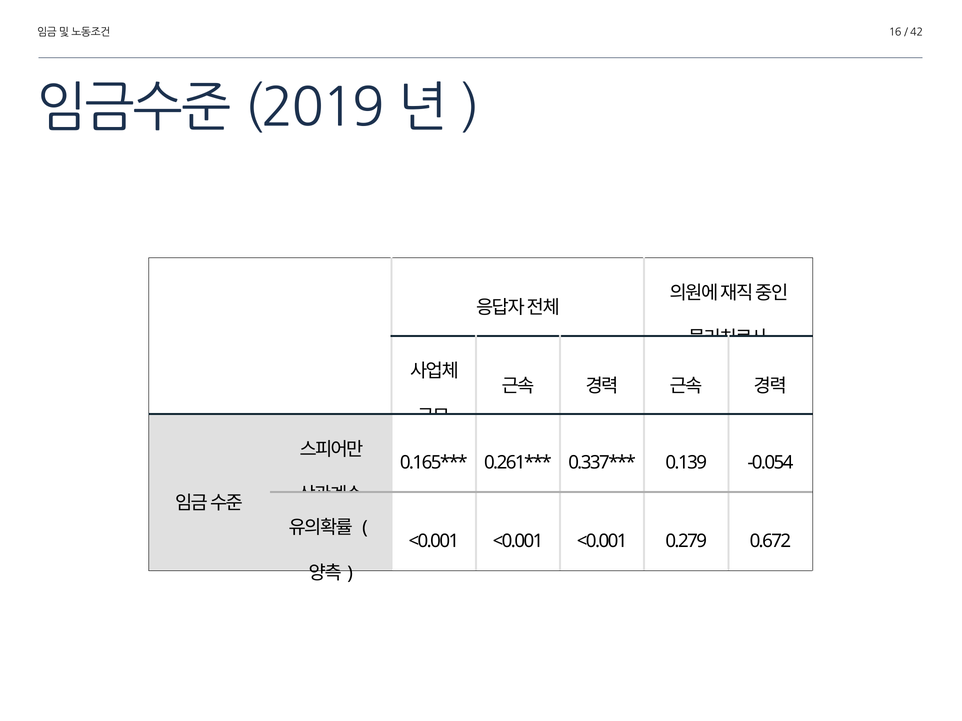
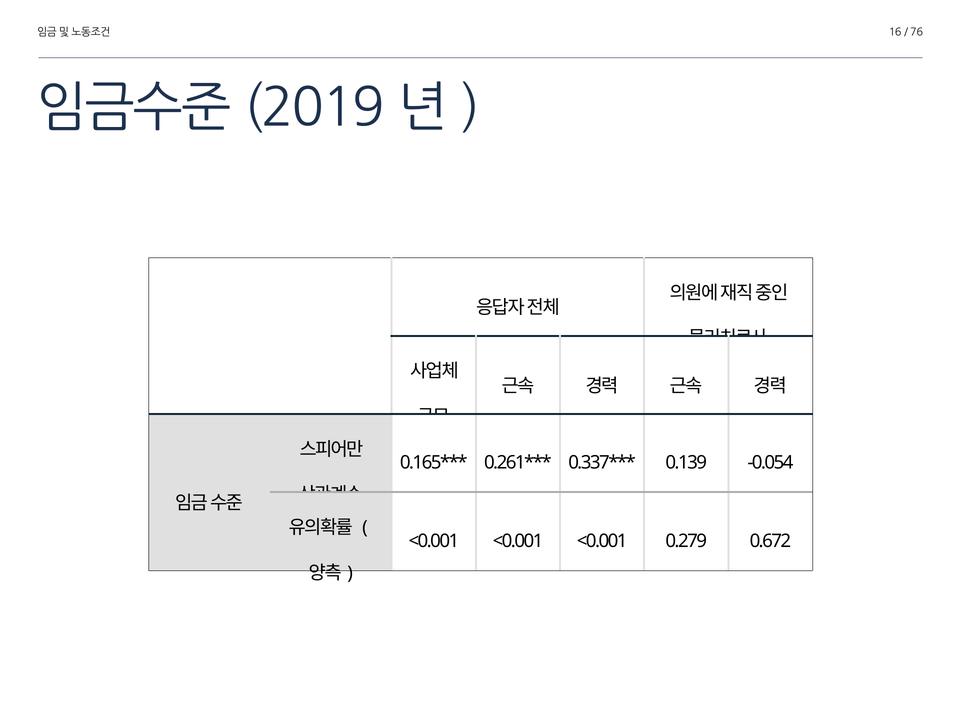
42: 42 -> 76
